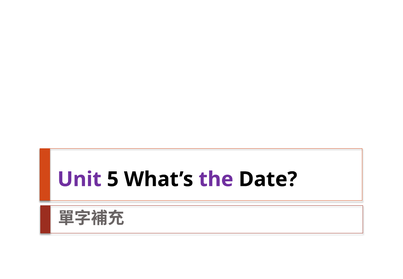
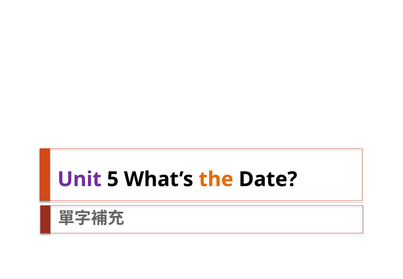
the colour: purple -> orange
